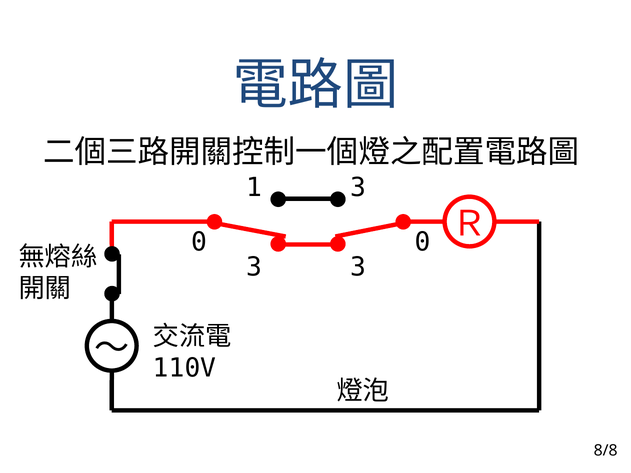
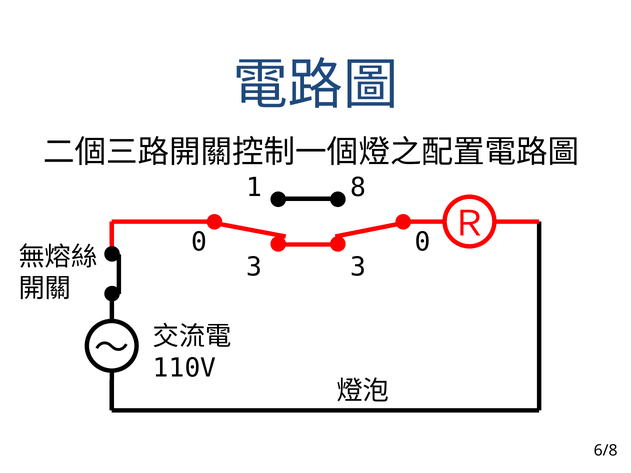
1 3: 3 -> 8
8/8: 8/8 -> 6/8
